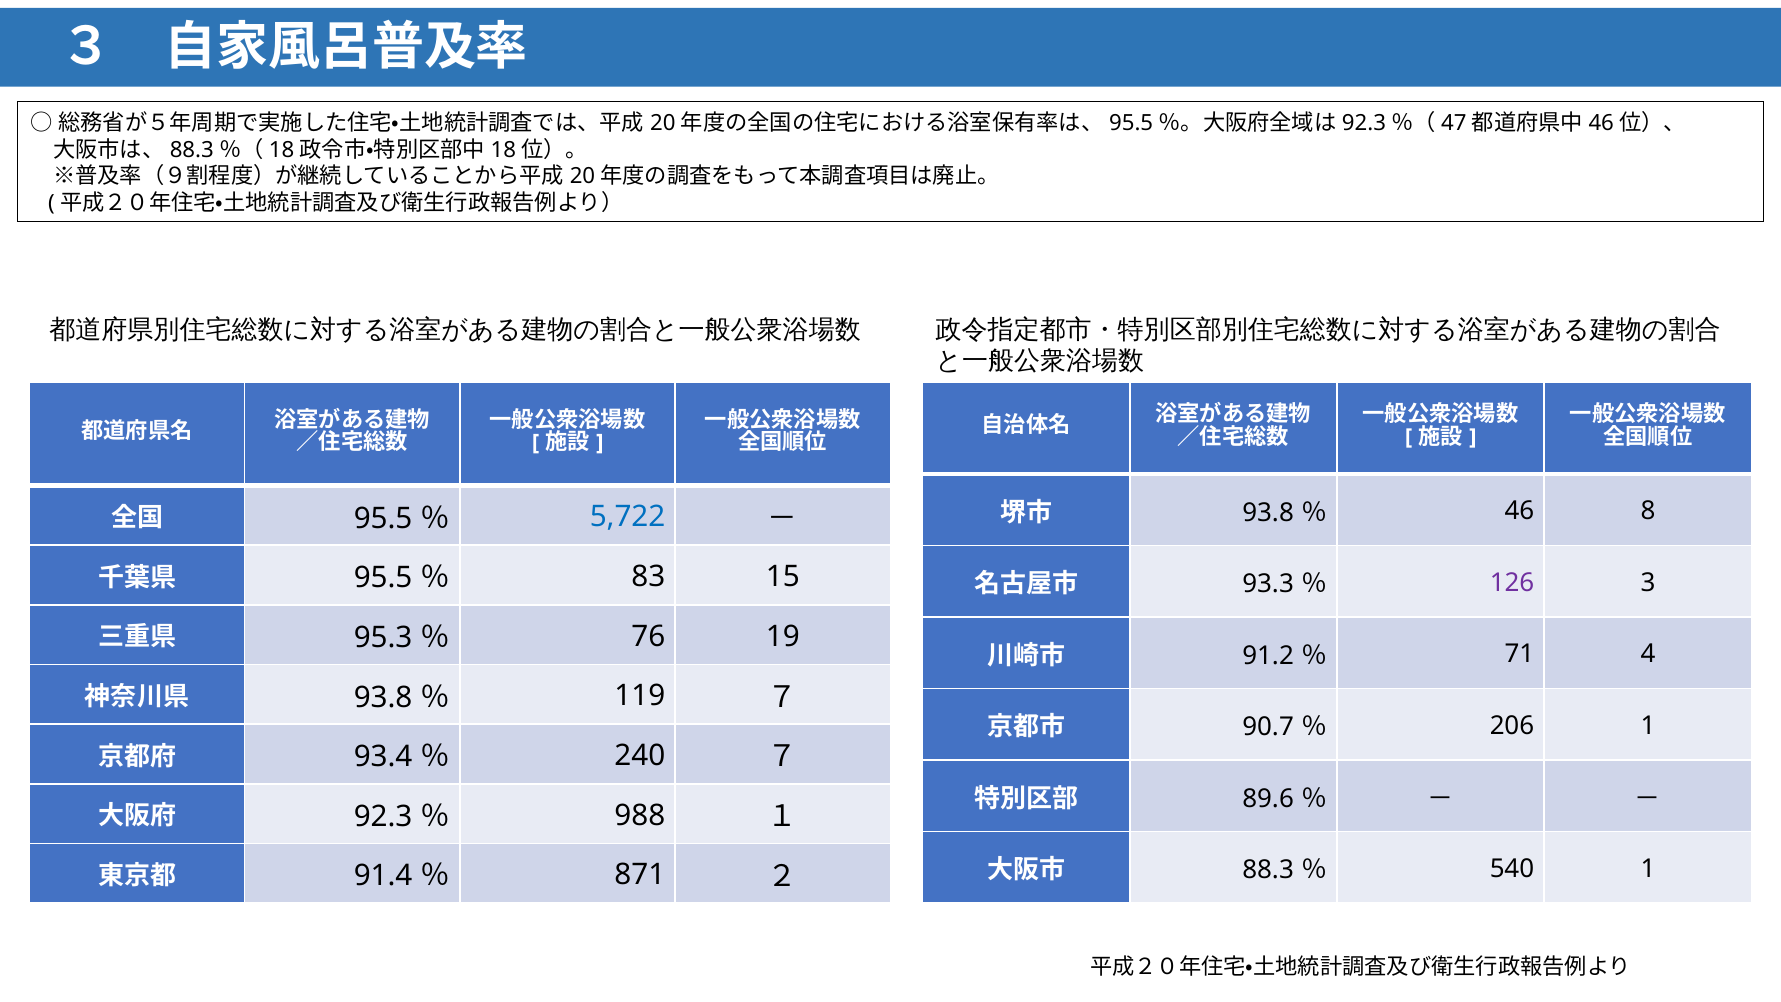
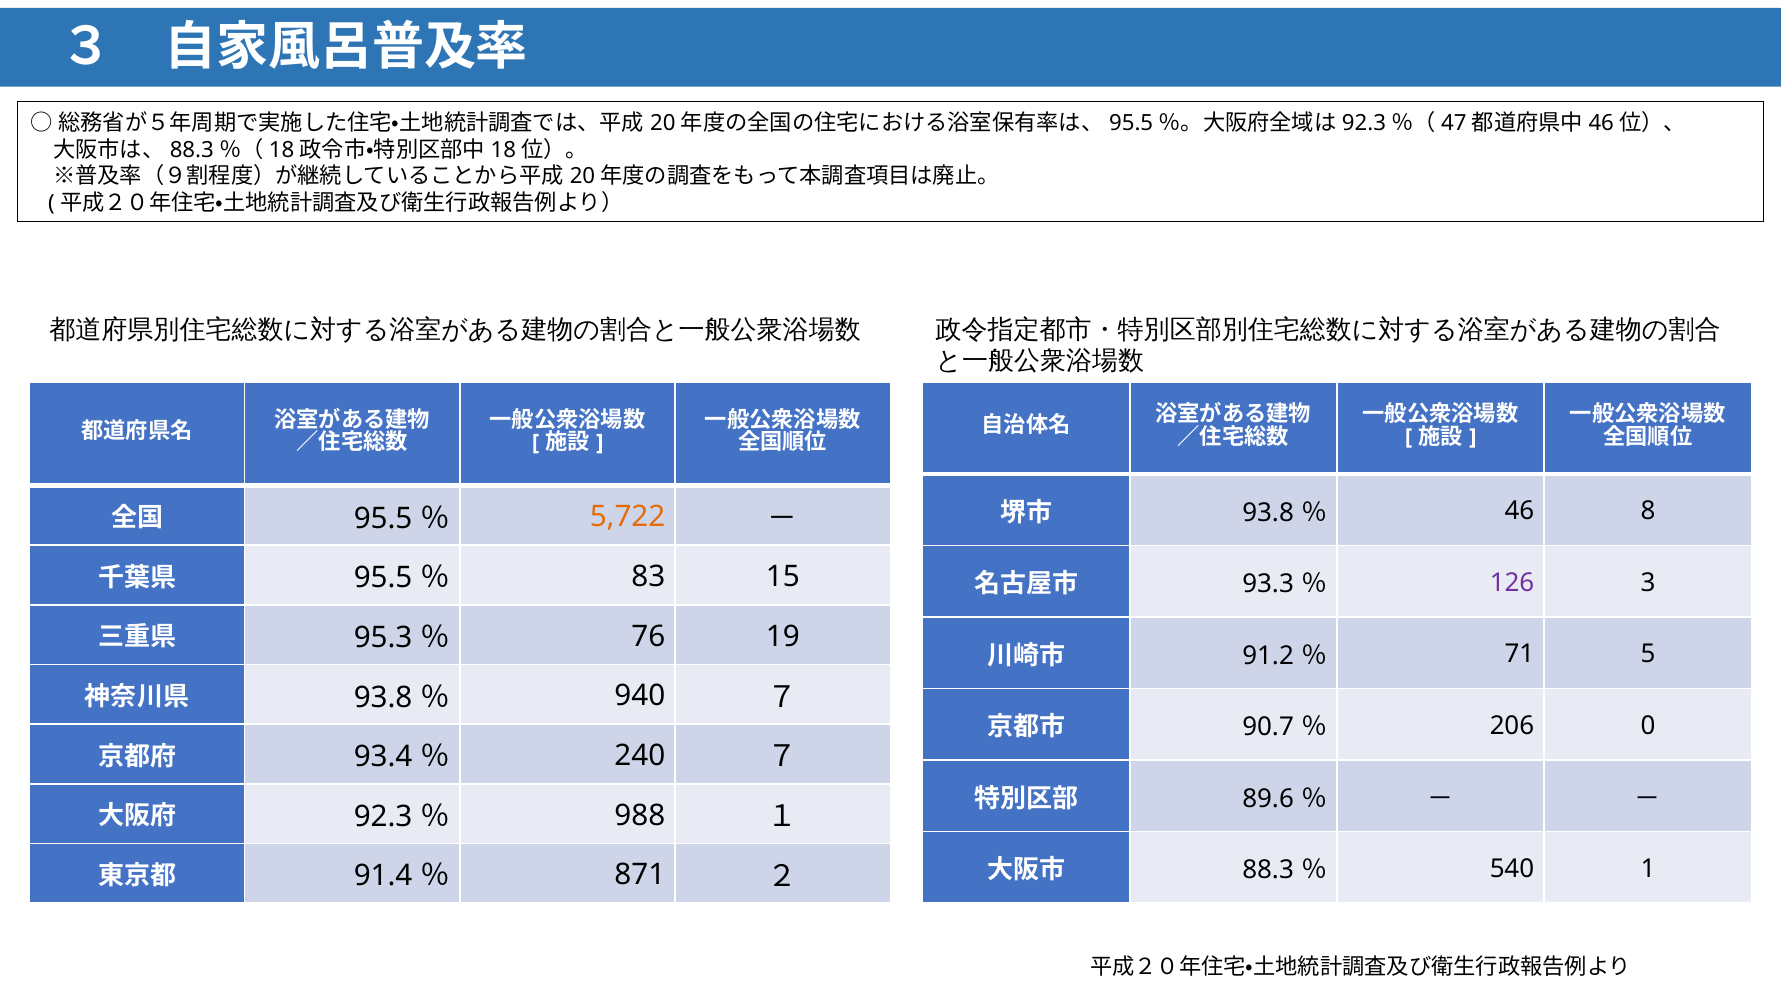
5,722 colour: blue -> orange
4: 4 -> 5
119: 119 -> 940
206 1: 1 -> 0
